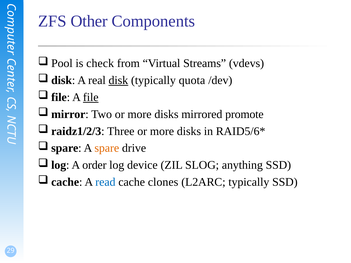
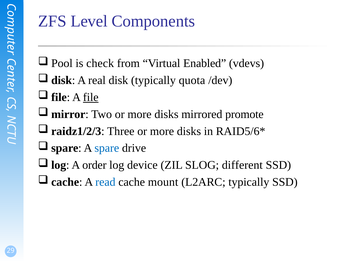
Other: Other -> Level
Streams: Streams -> Enabled
disk underline: present -> none
spare colour: orange -> blue
anything: anything -> different
clones: clones -> mount
